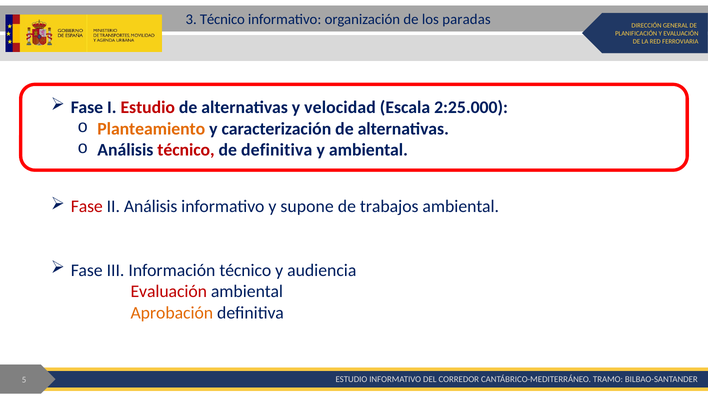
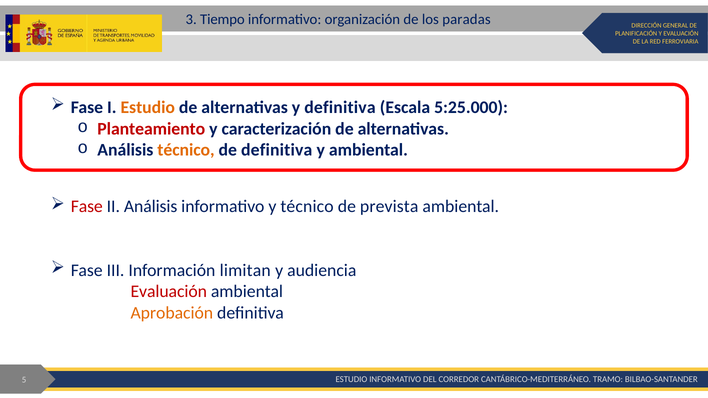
3 Técnico: Técnico -> Tiempo
Estudio at (148, 108) colour: red -> orange
y velocidad: velocidad -> definitiva
2:25.000: 2:25.000 -> 5:25.000
Planteamiento colour: orange -> red
técnico at (186, 150) colour: red -> orange
y supone: supone -> técnico
trabajos: trabajos -> prevista
Información técnico: técnico -> limitan
